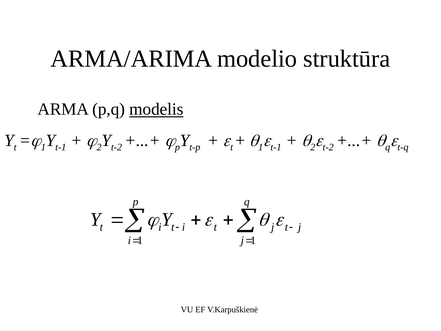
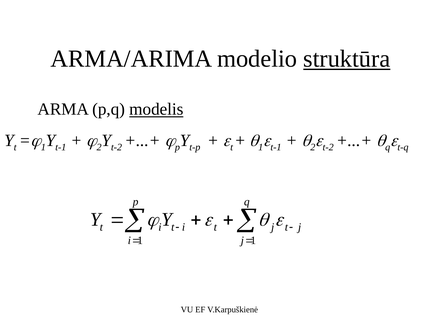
struktūra underline: none -> present
